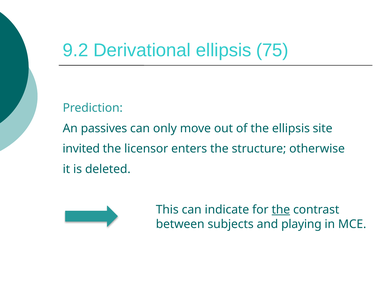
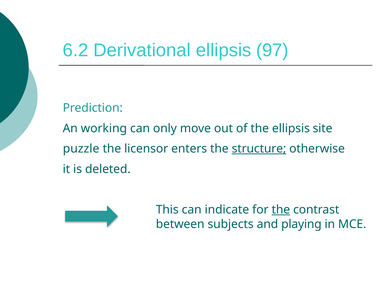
9.2: 9.2 -> 6.2
75: 75 -> 97
passives: passives -> working
invited: invited -> puzzle
structure underline: none -> present
